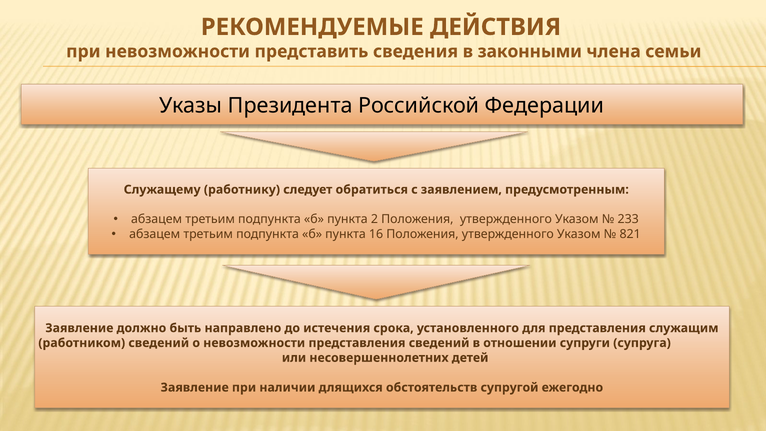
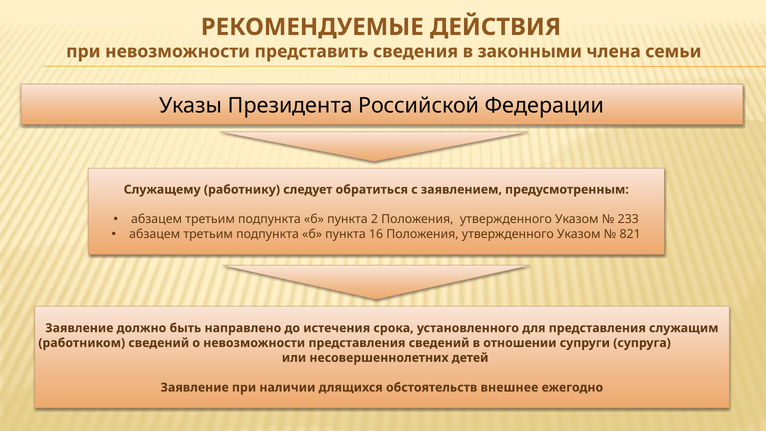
супругой: супругой -> внешнее
